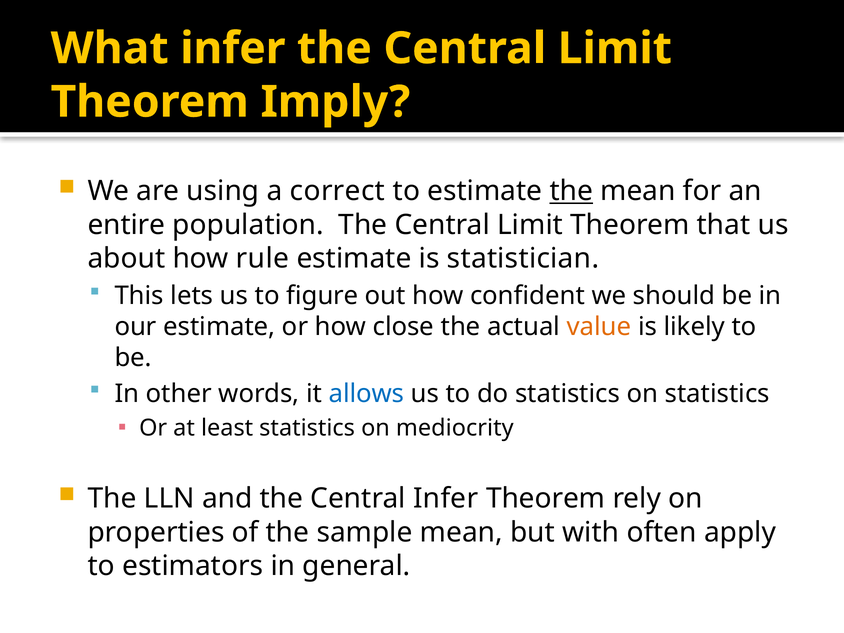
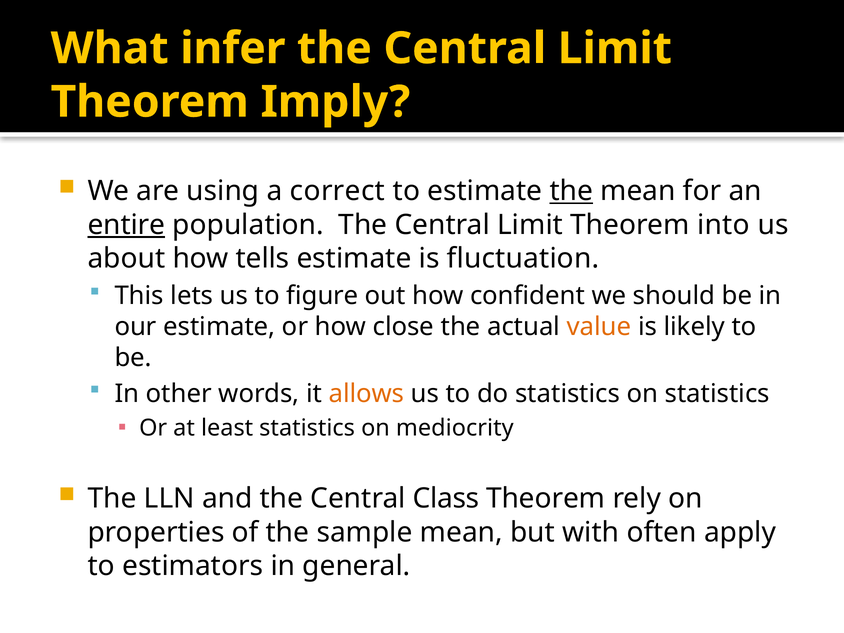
entire underline: none -> present
that: that -> into
rule: rule -> tells
statistician: statistician -> fluctuation
allows colour: blue -> orange
Central Infer: Infer -> Class
